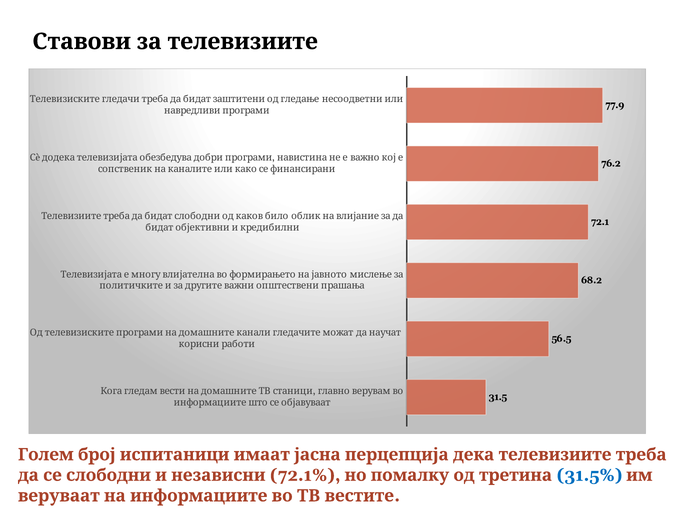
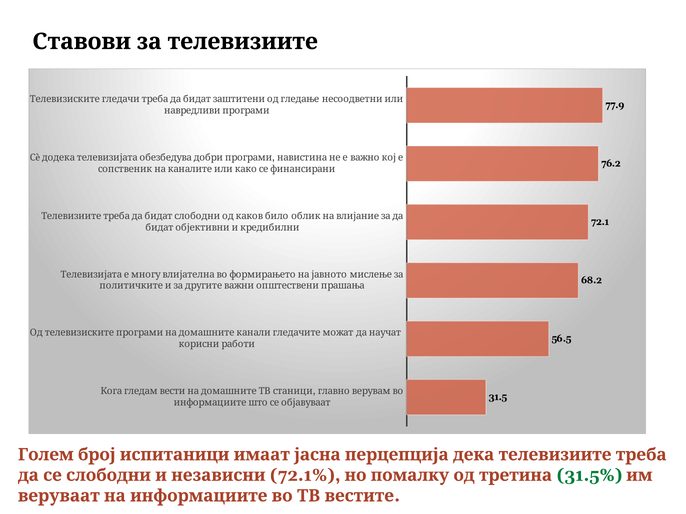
31.5% colour: blue -> green
